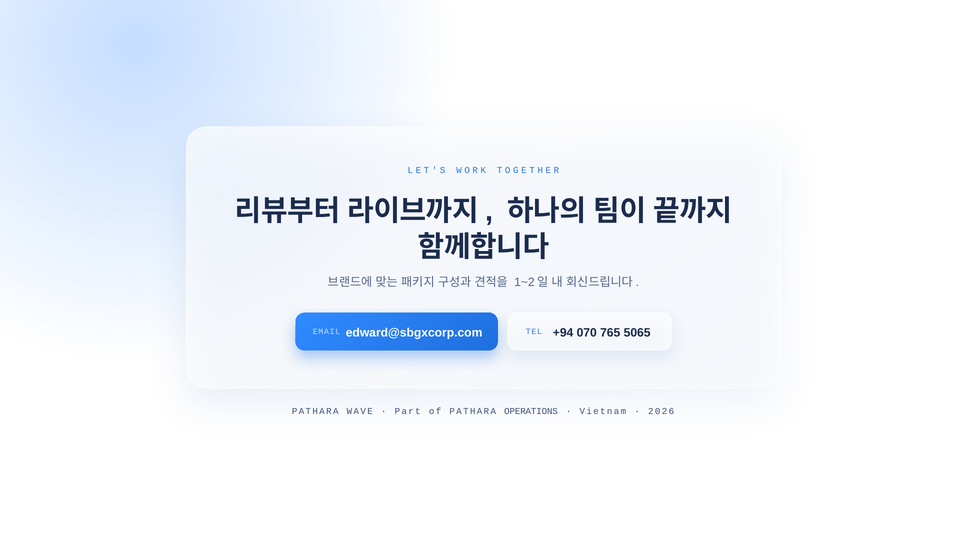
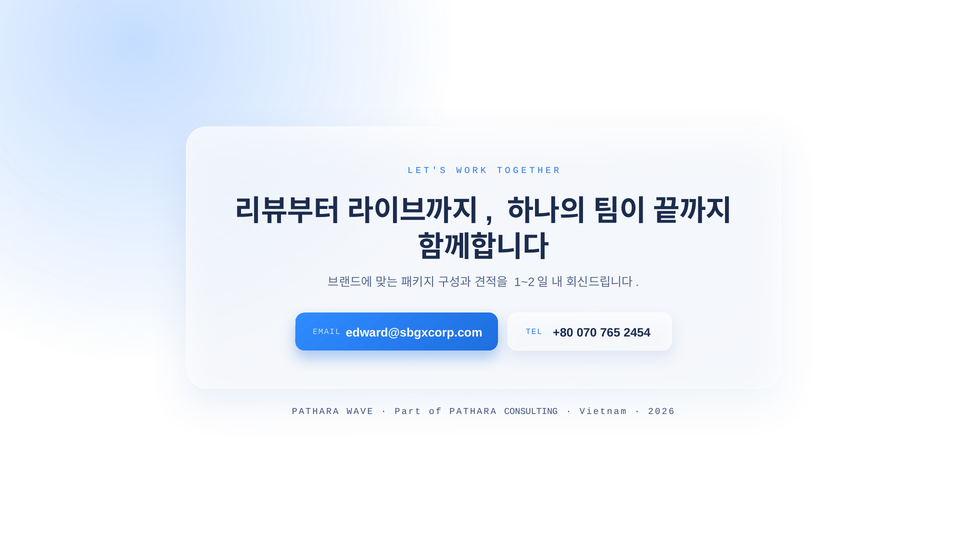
+94: +94 -> +80
5065: 5065 -> 2454
OPERATIONS: OPERATIONS -> CONSULTING
